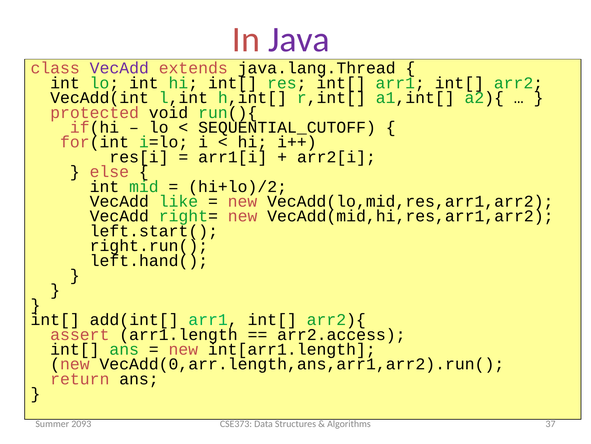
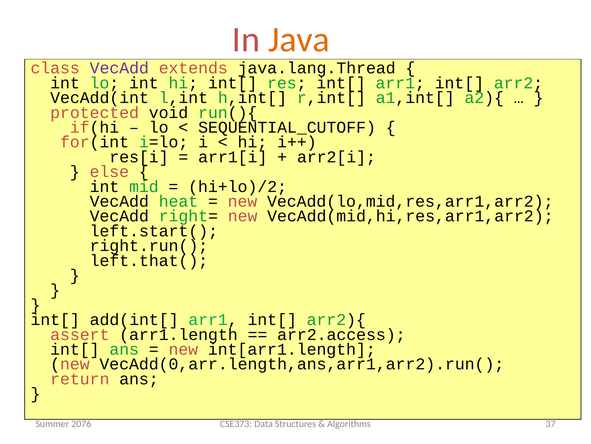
Java colour: purple -> orange
like: like -> heat
left.hand(: left.hand( -> left.that(
2093: 2093 -> 2076
